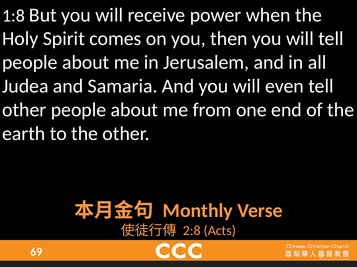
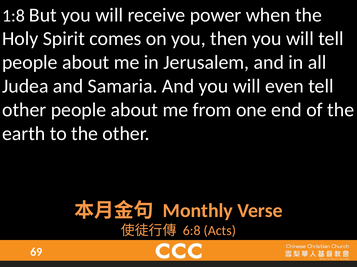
2:8: 2:8 -> 6:8
